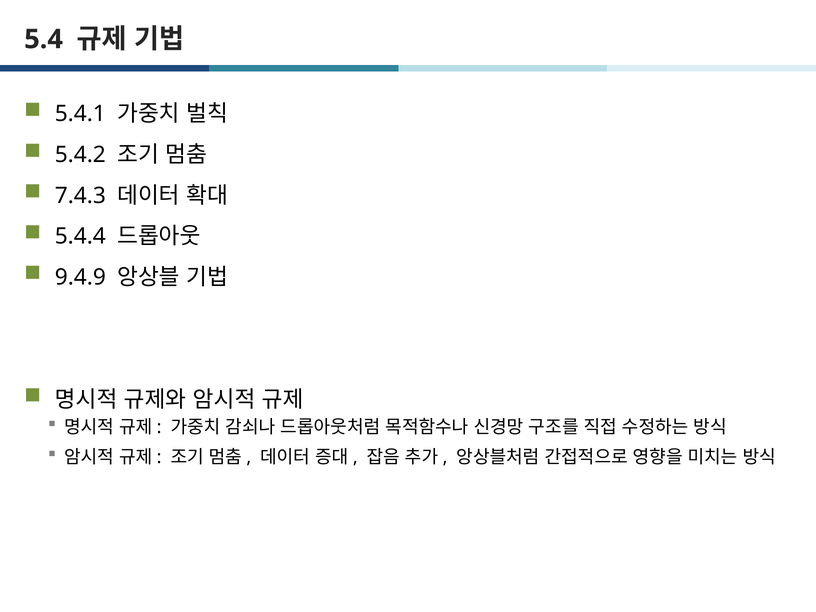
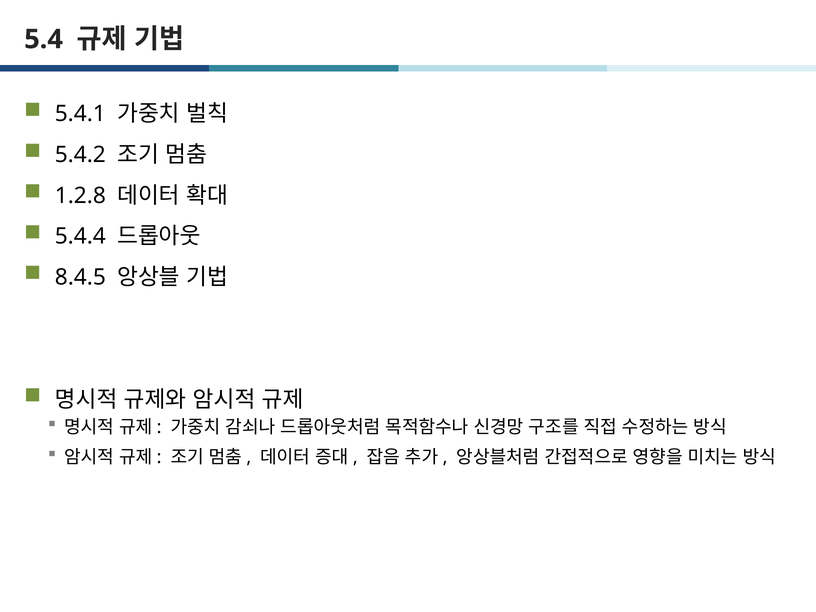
7.4.3: 7.4.3 -> 1.2.8
9.4.9: 9.4.9 -> 8.4.5
